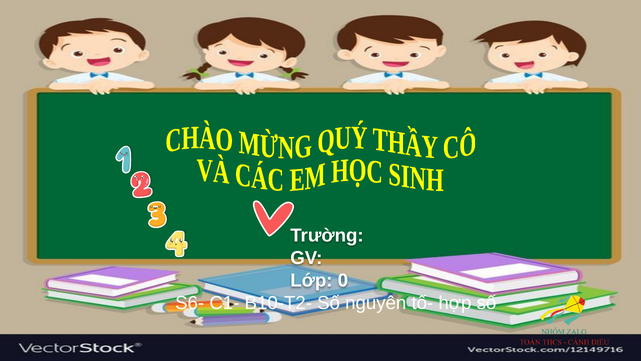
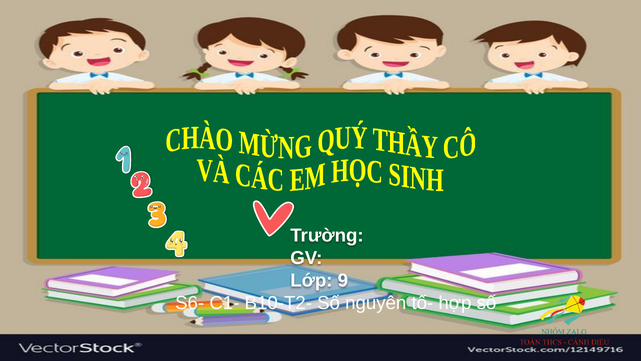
0: 0 -> 9
